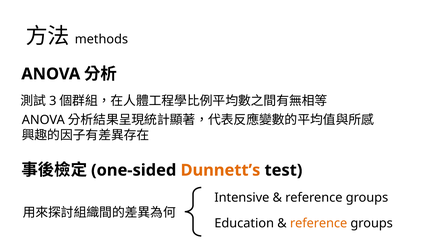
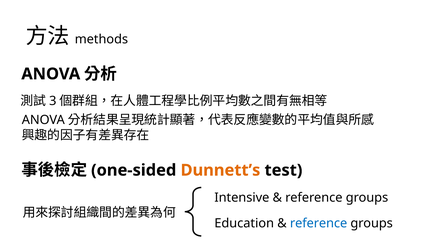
reference at (319, 224) colour: orange -> blue
